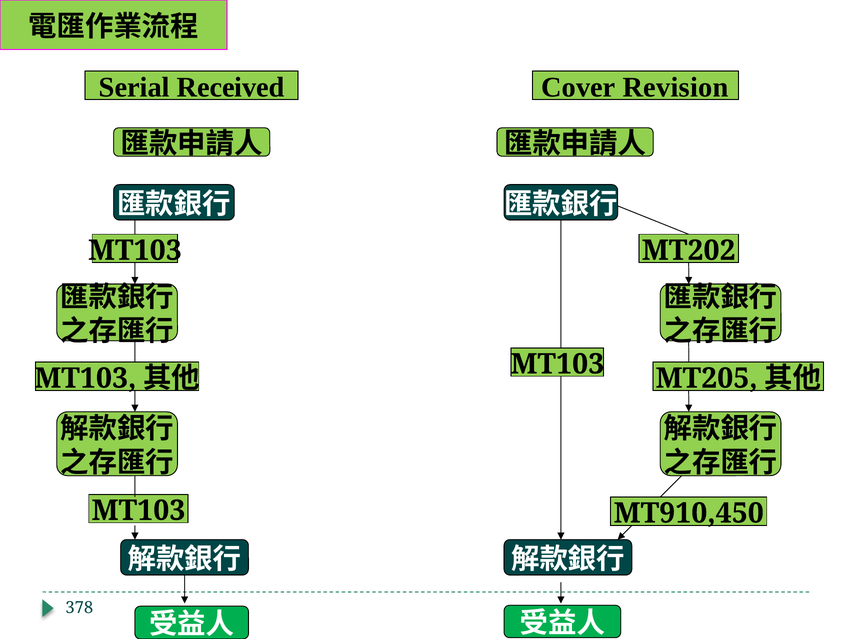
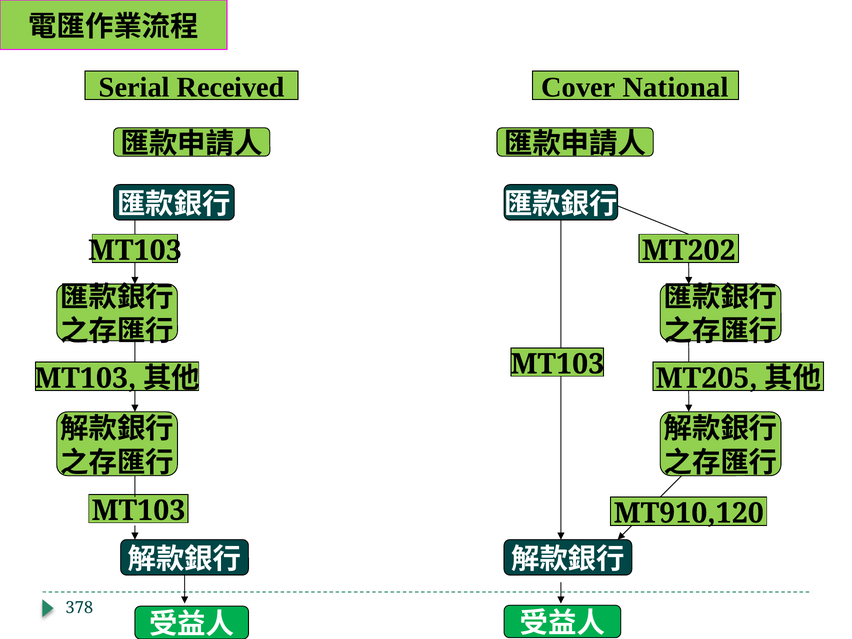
Revision: Revision -> National
MT910,450: MT910,450 -> MT910,120
